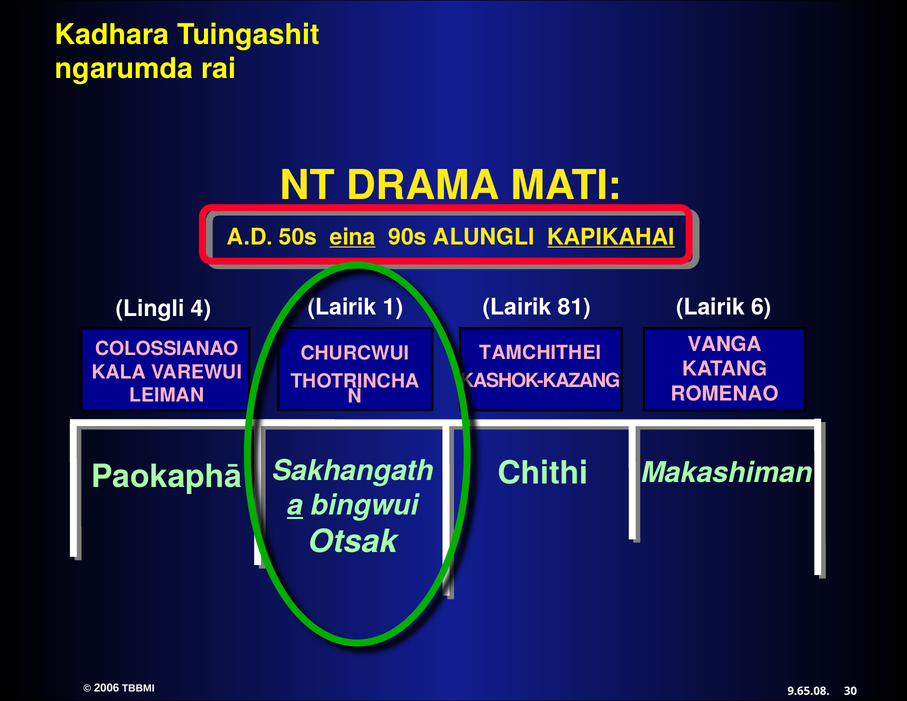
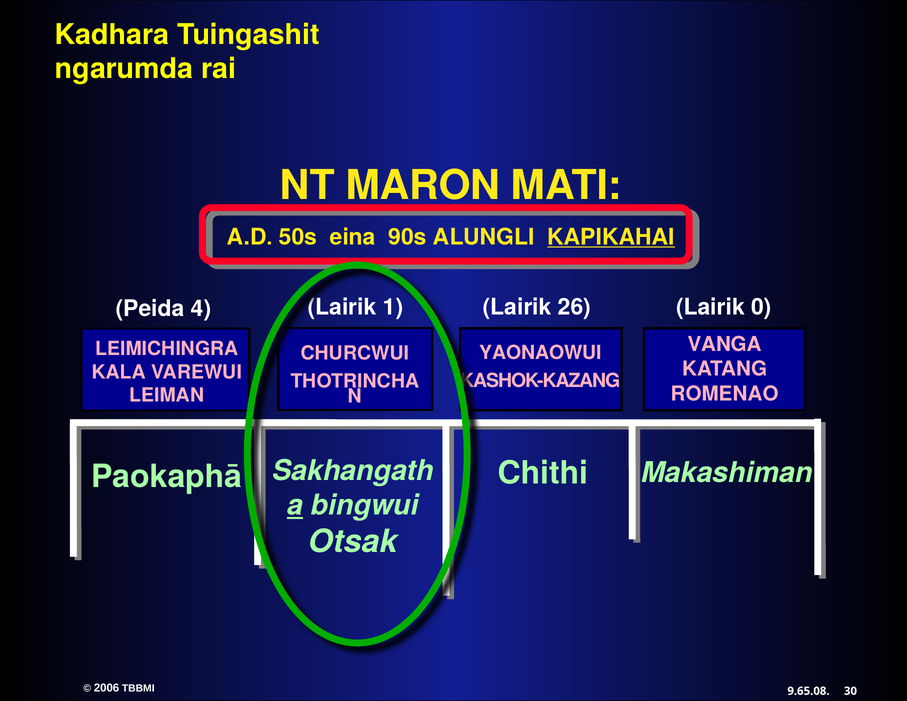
DRAMA: DRAMA -> MARON
eina underline: present -> none
81: 81 -> 26
6: 6 -> 0
Lingli: Lingli -> Peida
COLOSSIANAO: COLOSSIANAO -> LEIMICHINGRA
TAMCHITHEI: TAMCHITHEI -> YAONAOWUI
